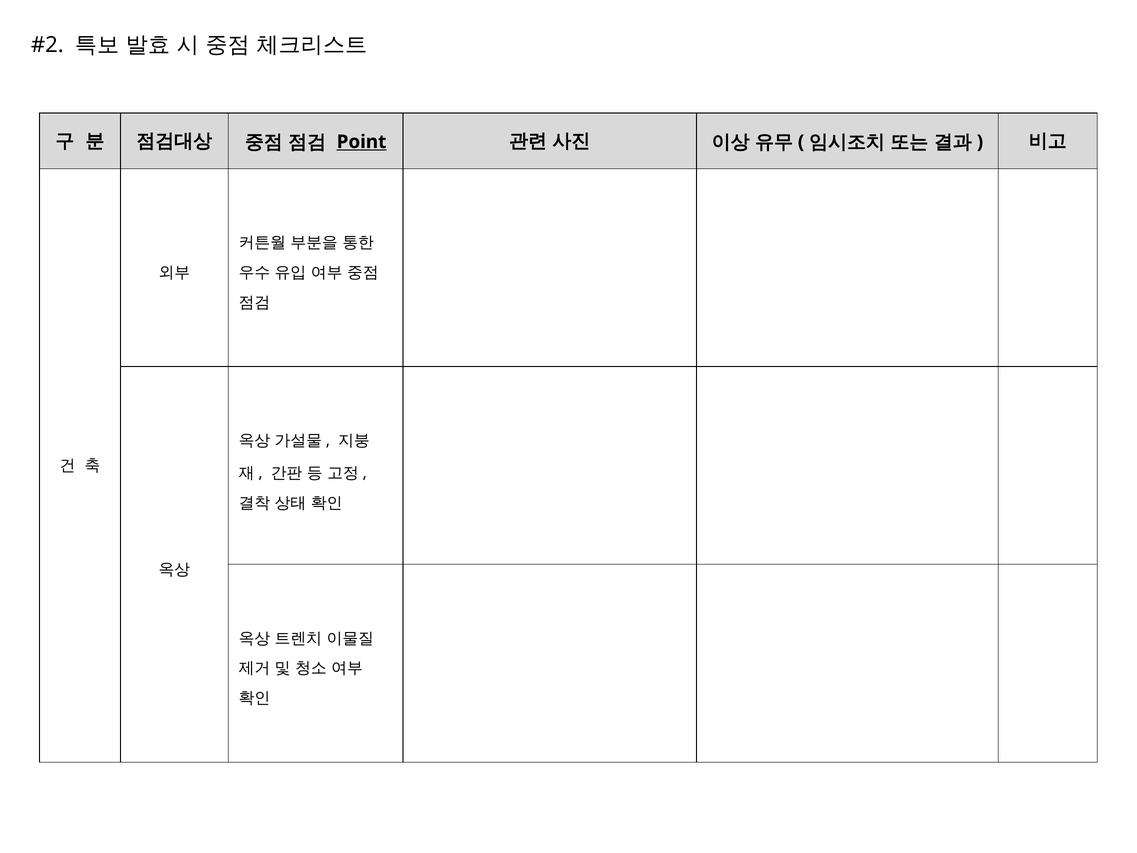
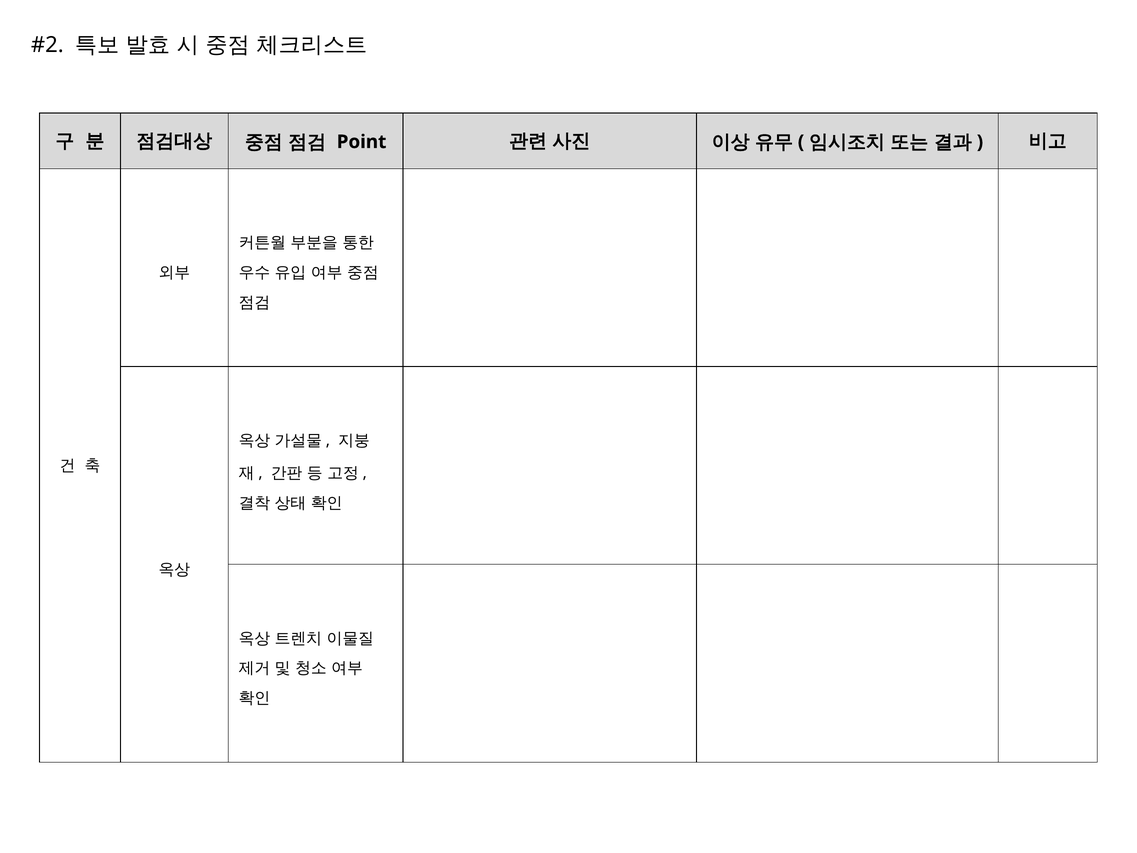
Point underline: present -> none
